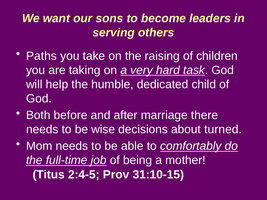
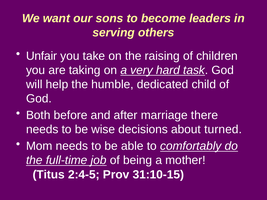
Paths: Paths -> Unfair
